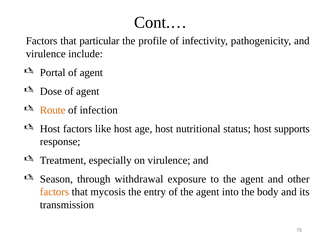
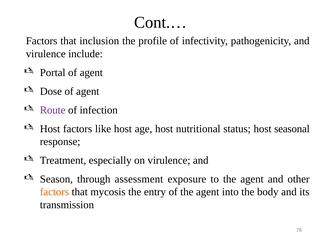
particular: particular -> inclusion
Route colour: orange -> purple
supports: supports -> seasonal
withdrawal: withdrawal -> assessment
